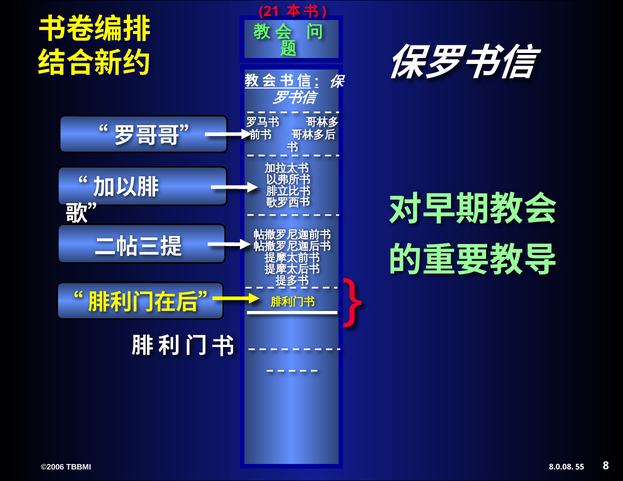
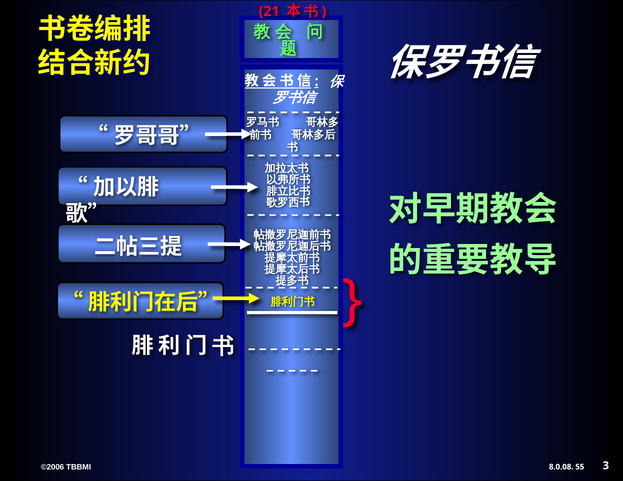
8: 8 -> 3
